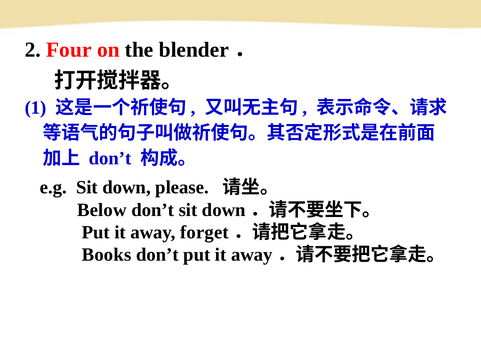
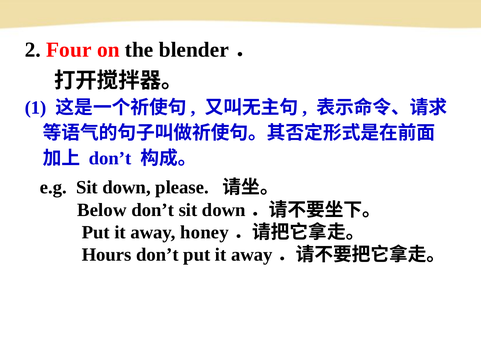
forget: forget -> honey
Books: Books -> Hours
